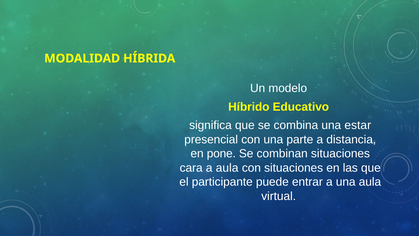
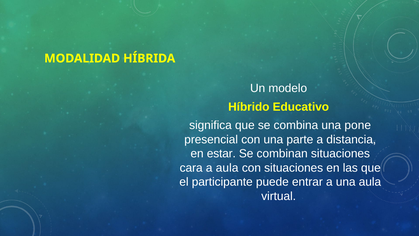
estar: estar -> pone
pone: pone -> estar
